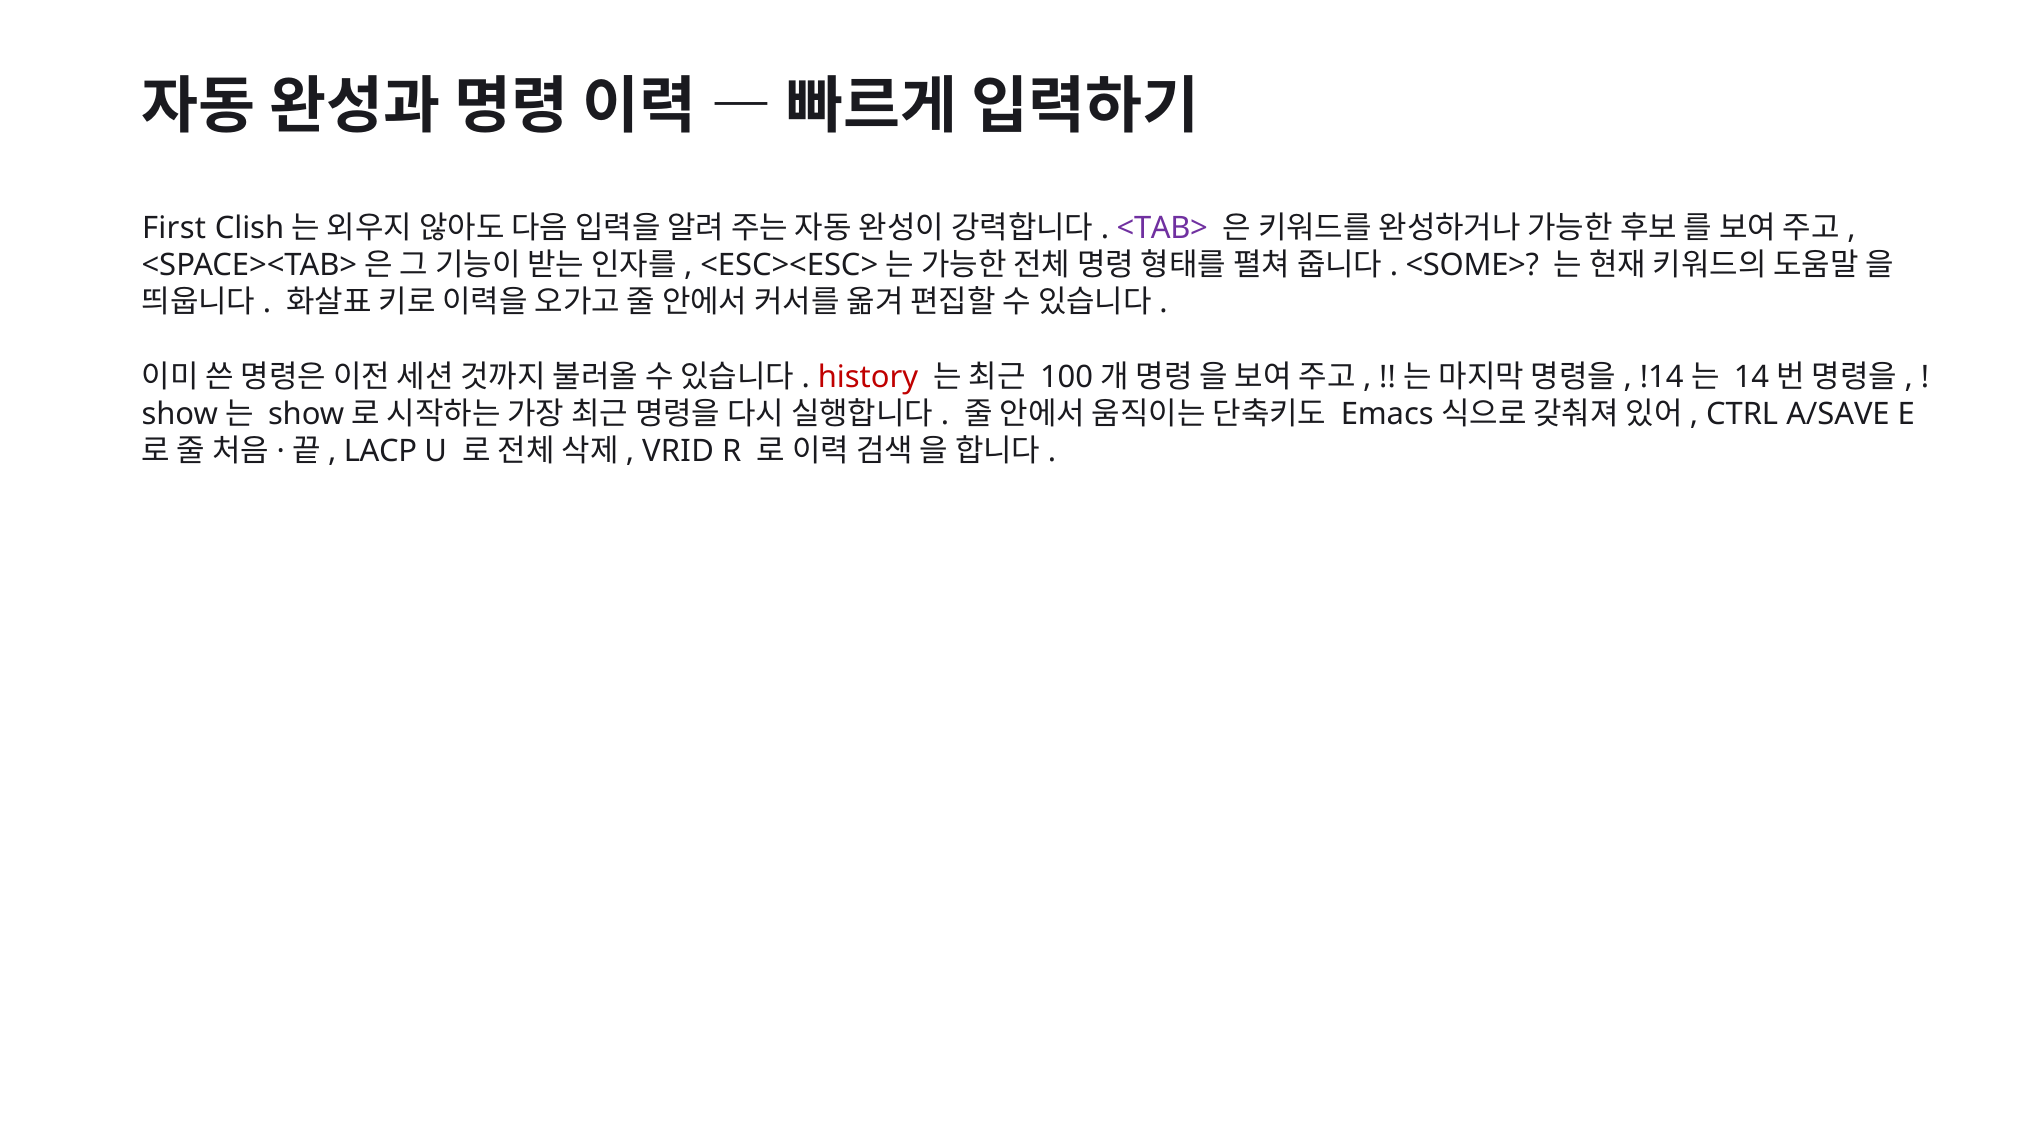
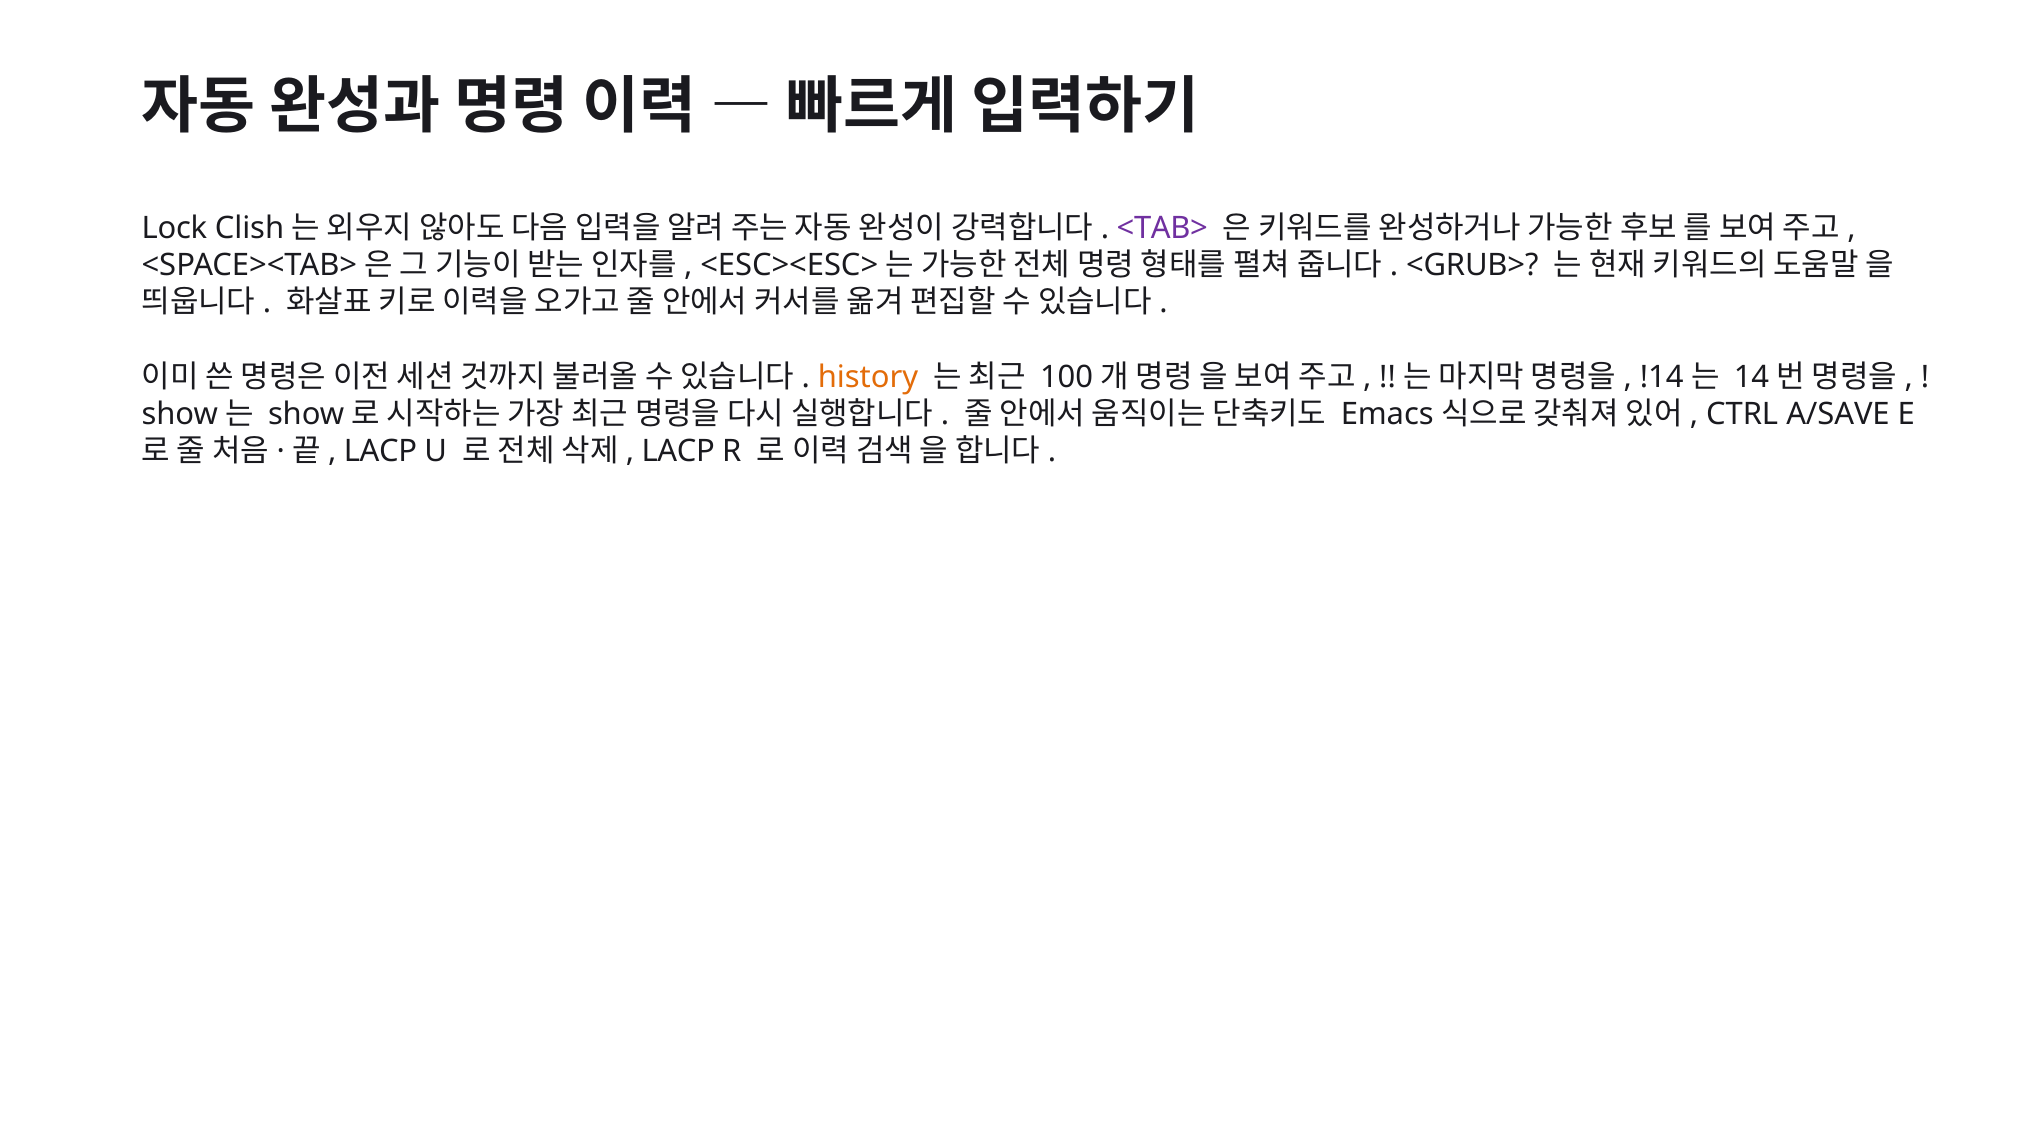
First: First -> Lock
<SOME>: <SOME> -> <GRUB>
history colour: red -> orange
VRID at (678, 451): VRID -> LACP
